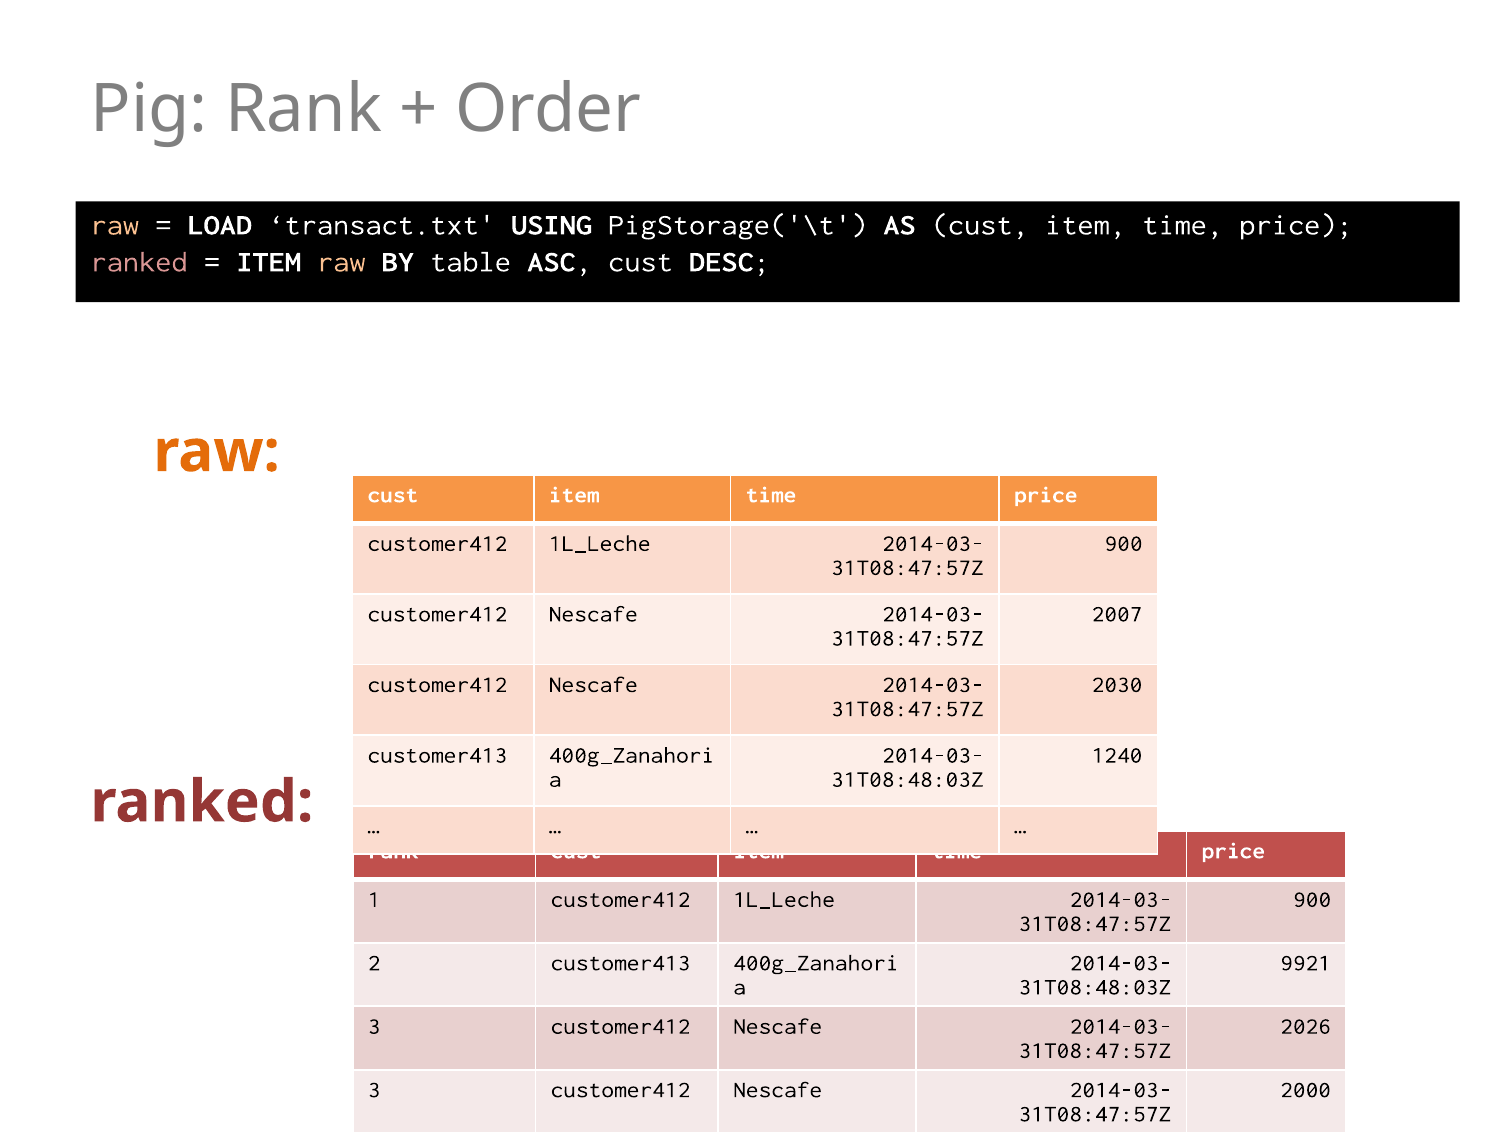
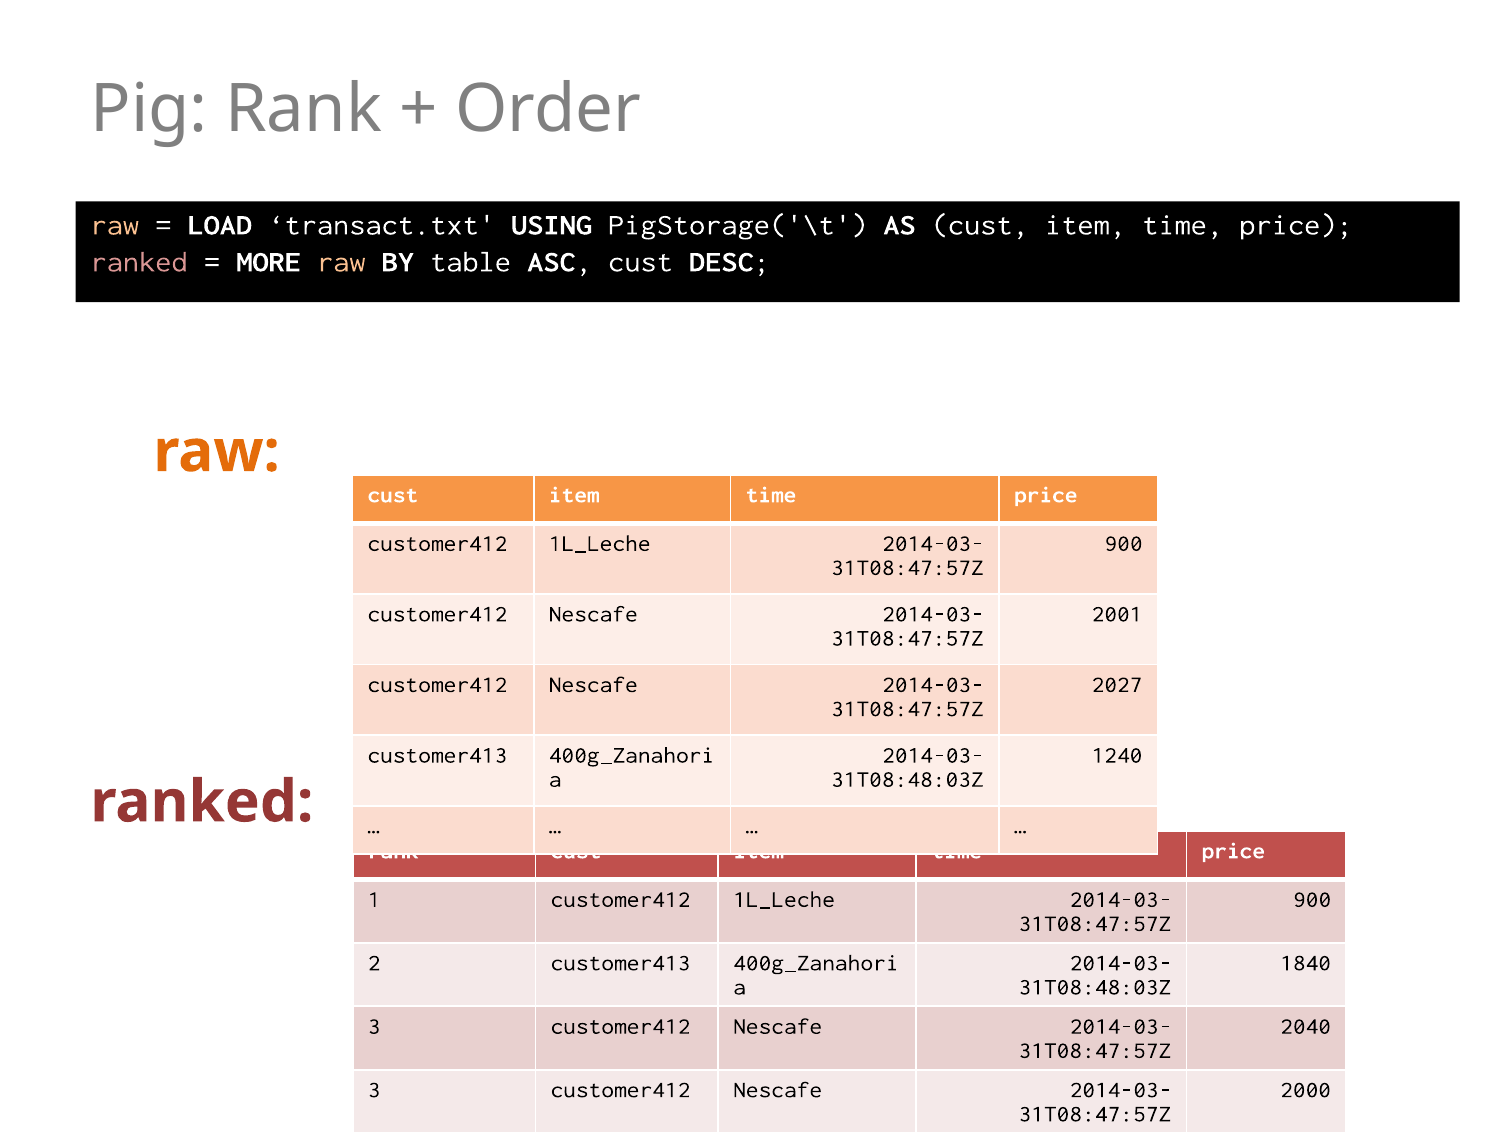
ITEM at (269, 262): ITEM -> MORE
2007: 2007 -> 2001
2030: 2030 -> 2027
9921: 9921 -> 1840
2026: 2026 -> 2040
